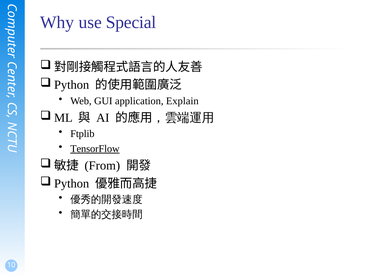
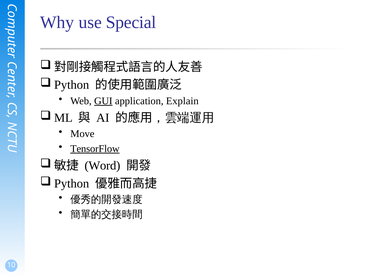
GUI underline: none -> present
Ftplib: Ftplib -> Move
From: From -> Word
